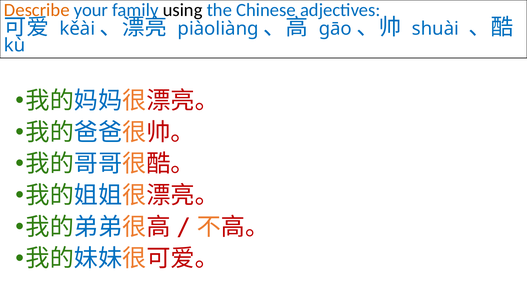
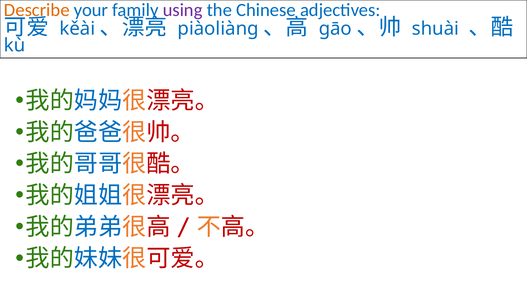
using colour: black -> purple
